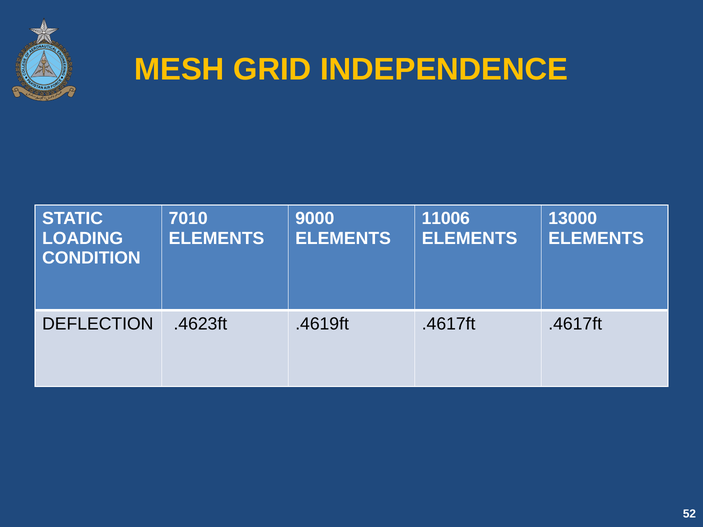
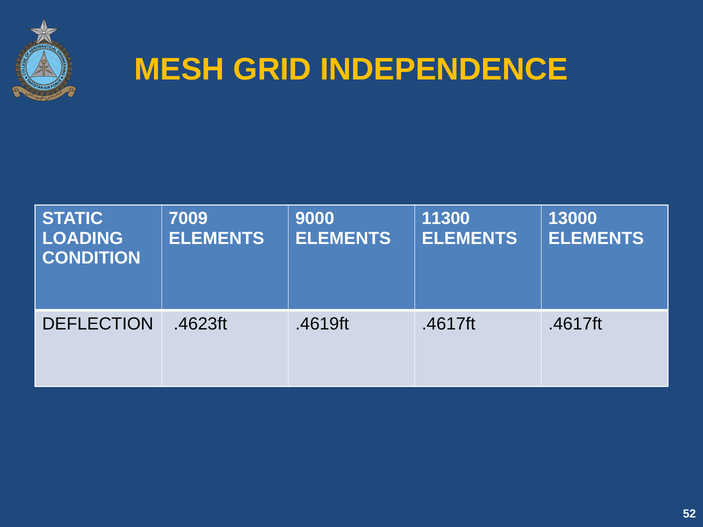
7010: 7010 -> 7009
11006: 11006 -> 11300
